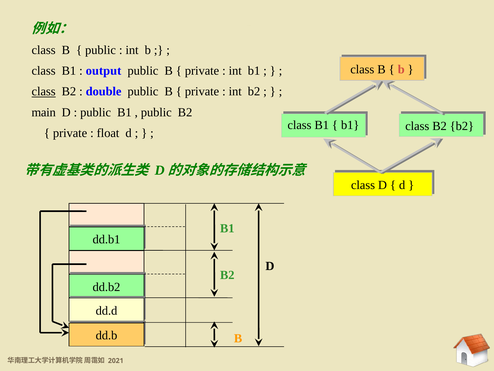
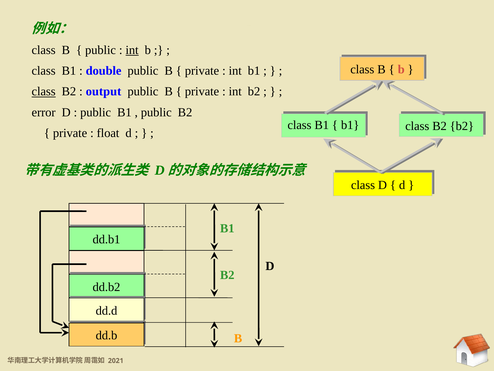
int at (132, 50) underline: none -> present
output: output -> double
double: double -> output
main: main -> error
